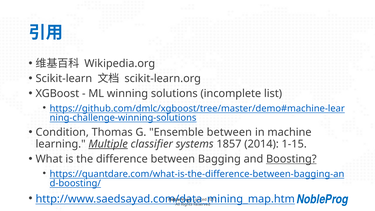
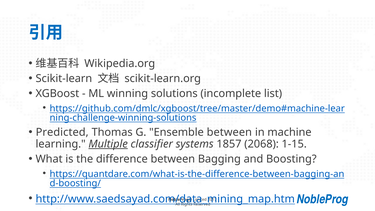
Condition: Condition -> Predicted
2014: 2014 -> 2068
Boosting underline: present -> none
